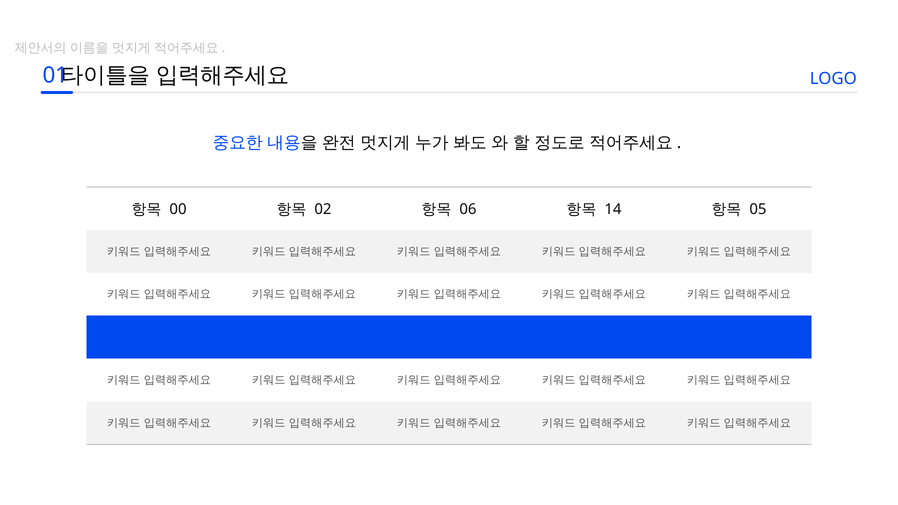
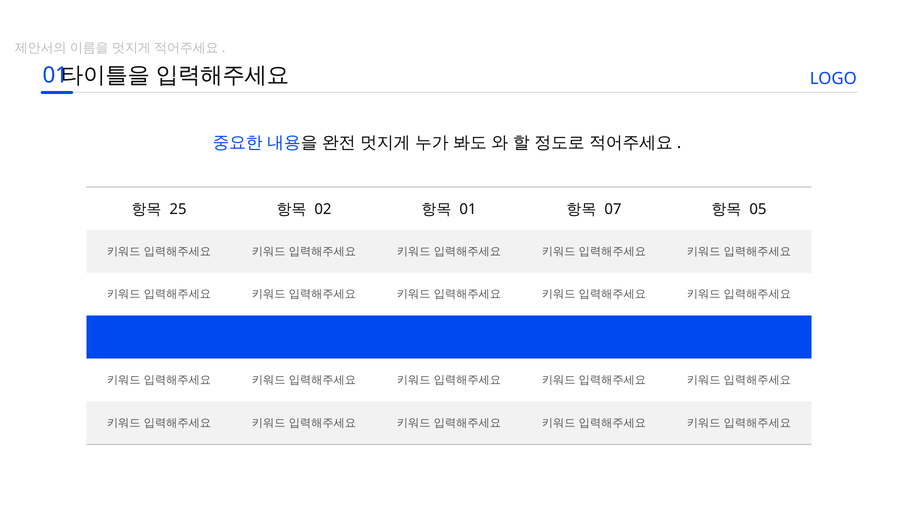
00: 00 -> 25
06 at (468, 209): 06 -> 01
14: 14 -> 07
